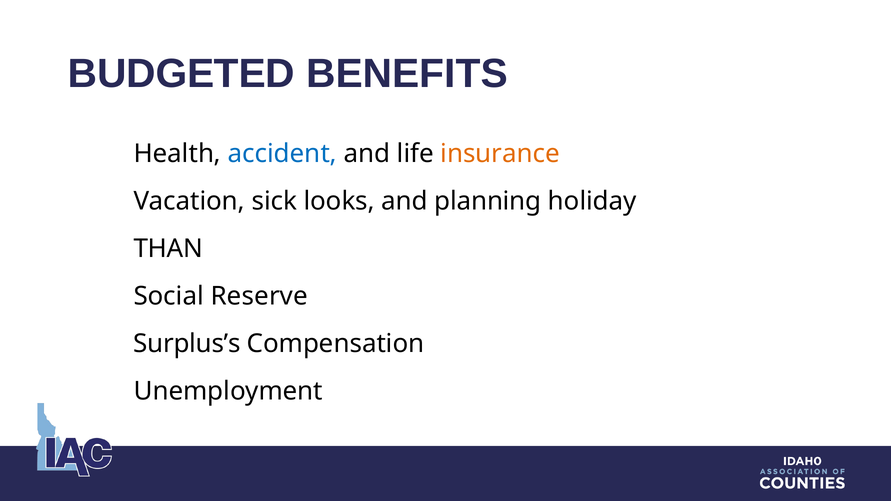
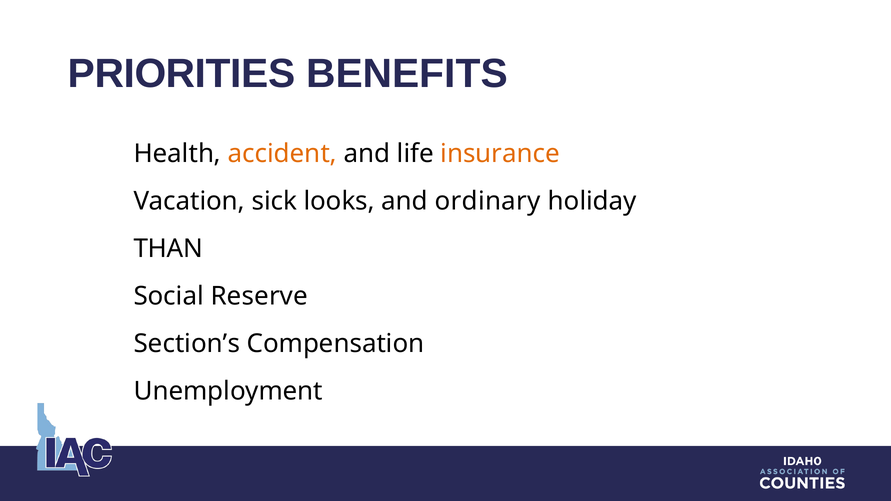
BUDGETED: BUDGETED -> PRIORITIES
accident colour: blue -> orange
planning: planning -> ordinary
Surplus’s: Surplus’s -> Section’s
